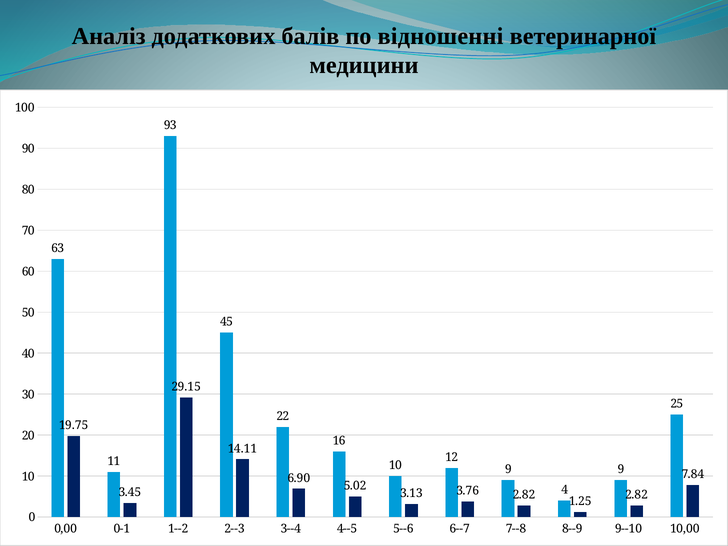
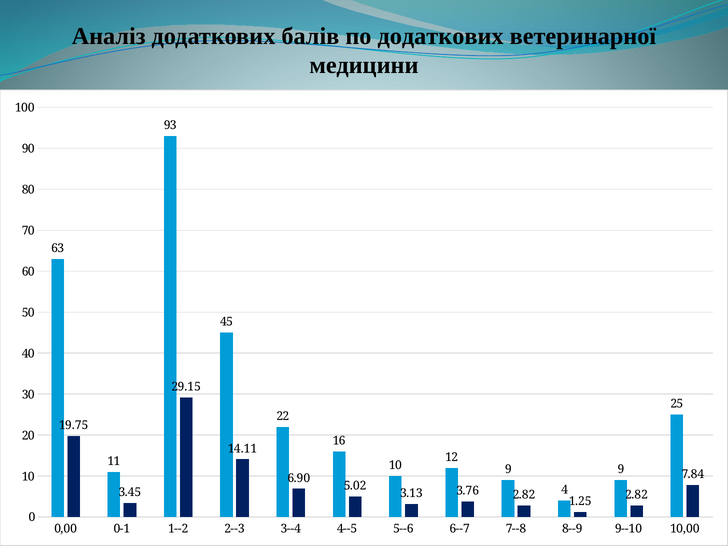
по відношенні: відношенні -> додаткових
